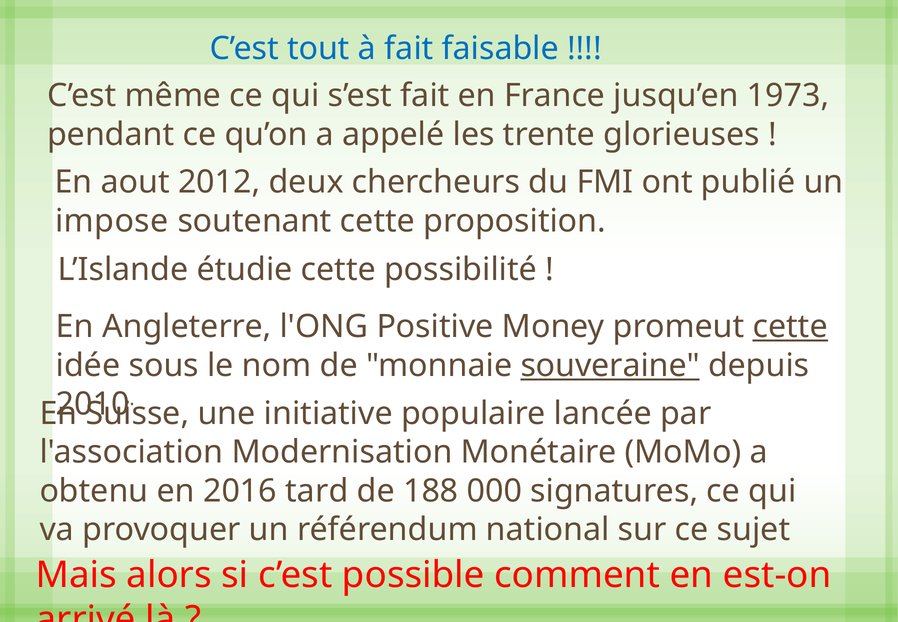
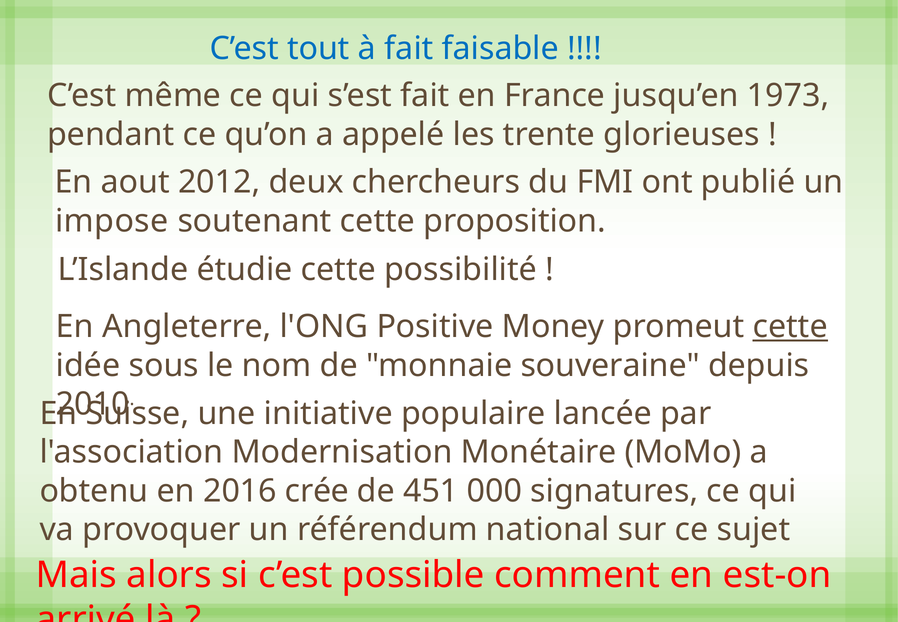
souveraine underline: present -> none
tard: tard -> crée
188: 188 -> 451
